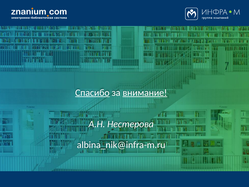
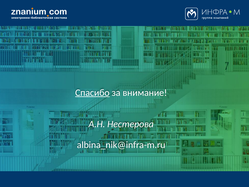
внимание underline: present -> none
